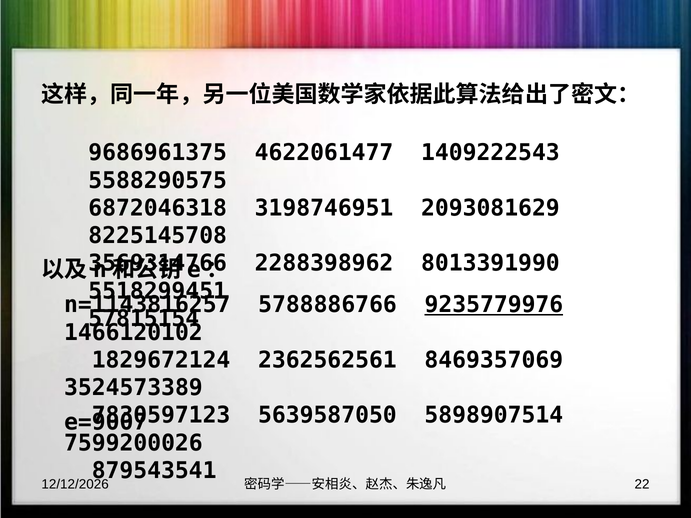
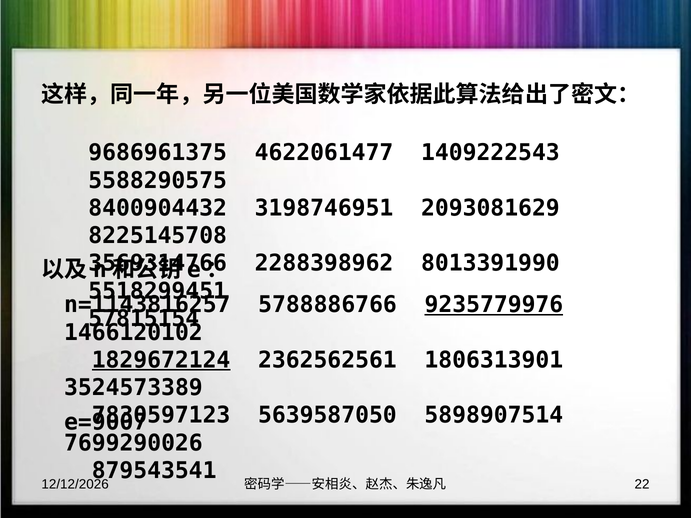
6872046318: 6872046318 -> 8400904432
1829672124 underline: none -> present
8469357069: 8469357069 -> 1806313901
7599200026: 7599200026 -> 7699290026
